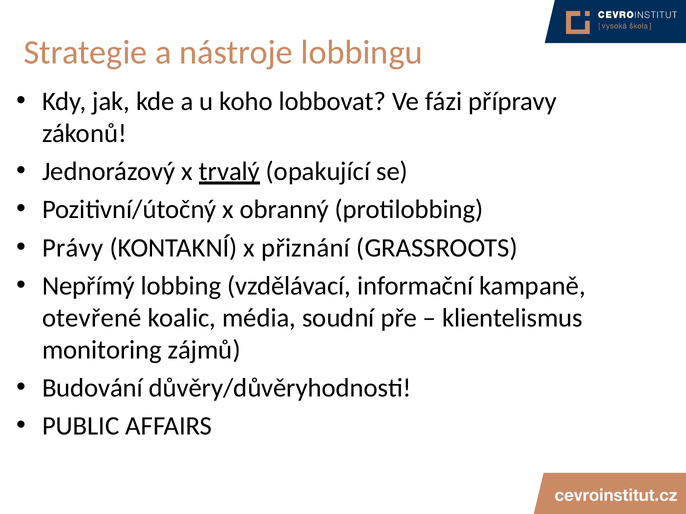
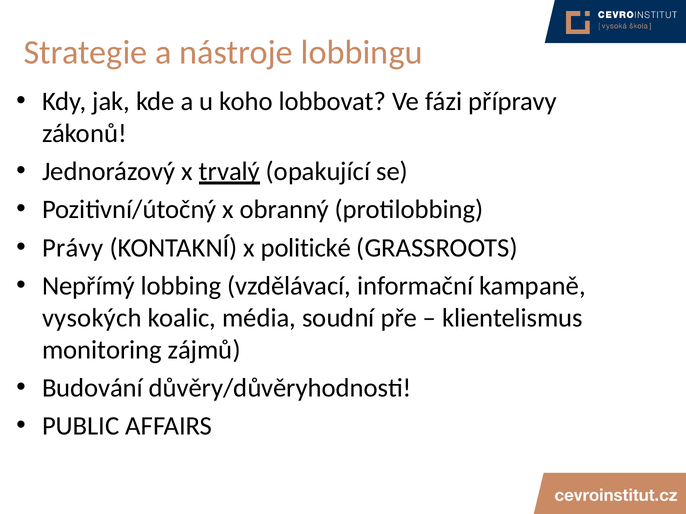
přiznání: přiznání -> politické
otevřené: otevřené -> vysokých
